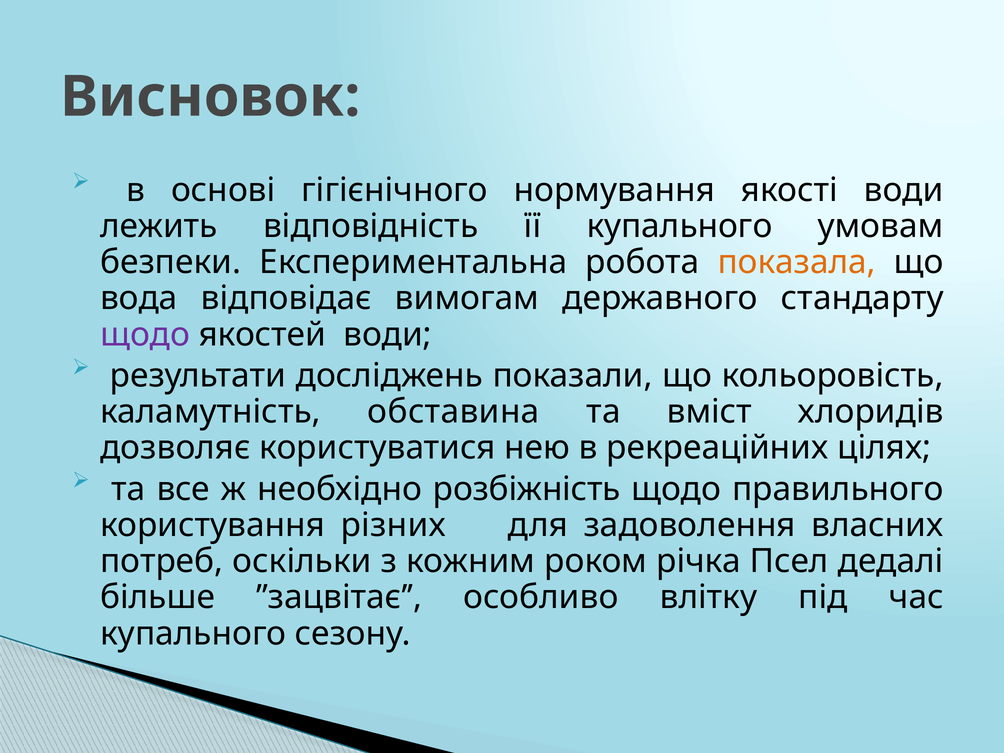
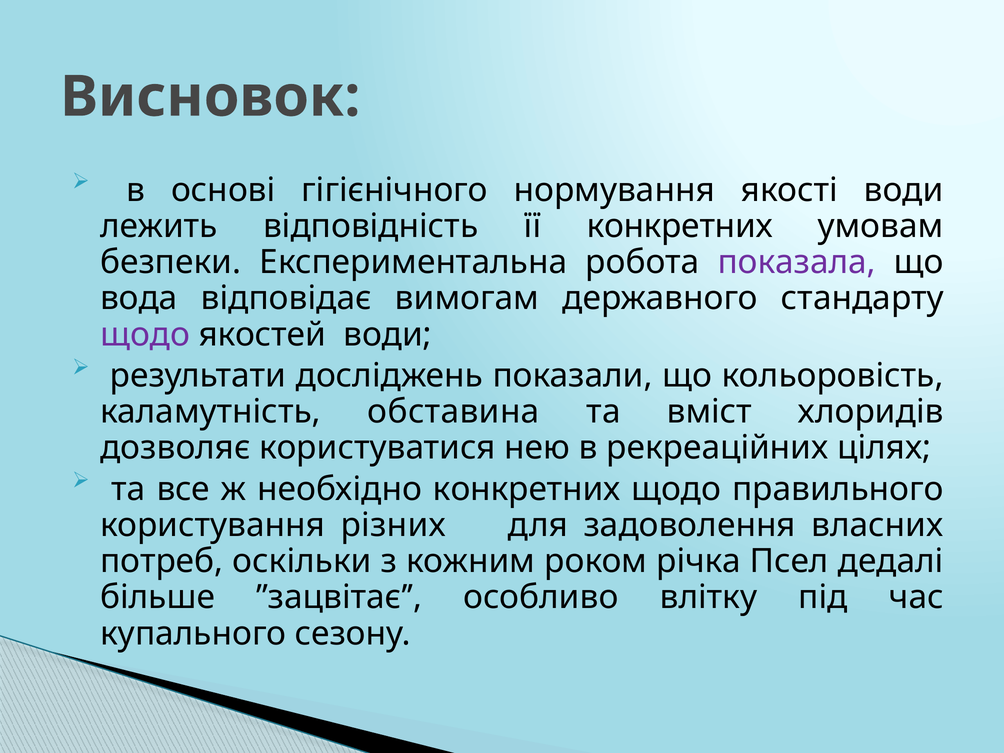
її купального: купального -> конкретних
показала colour: orange -> purple
необхідно розбіжність: розбіжність -> конкретних
